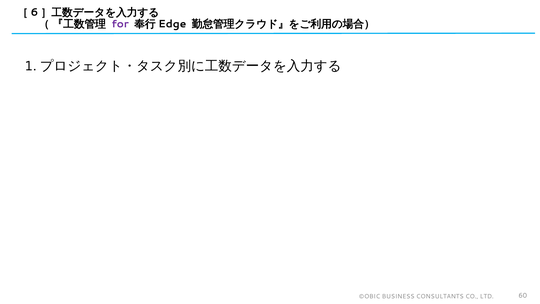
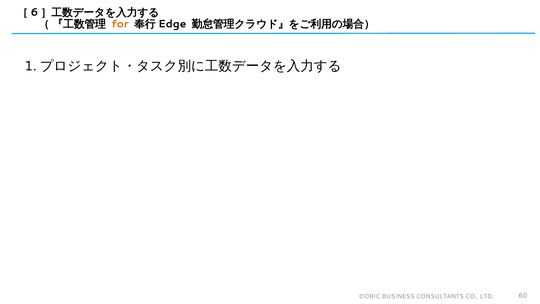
for colour: purple -> orange
